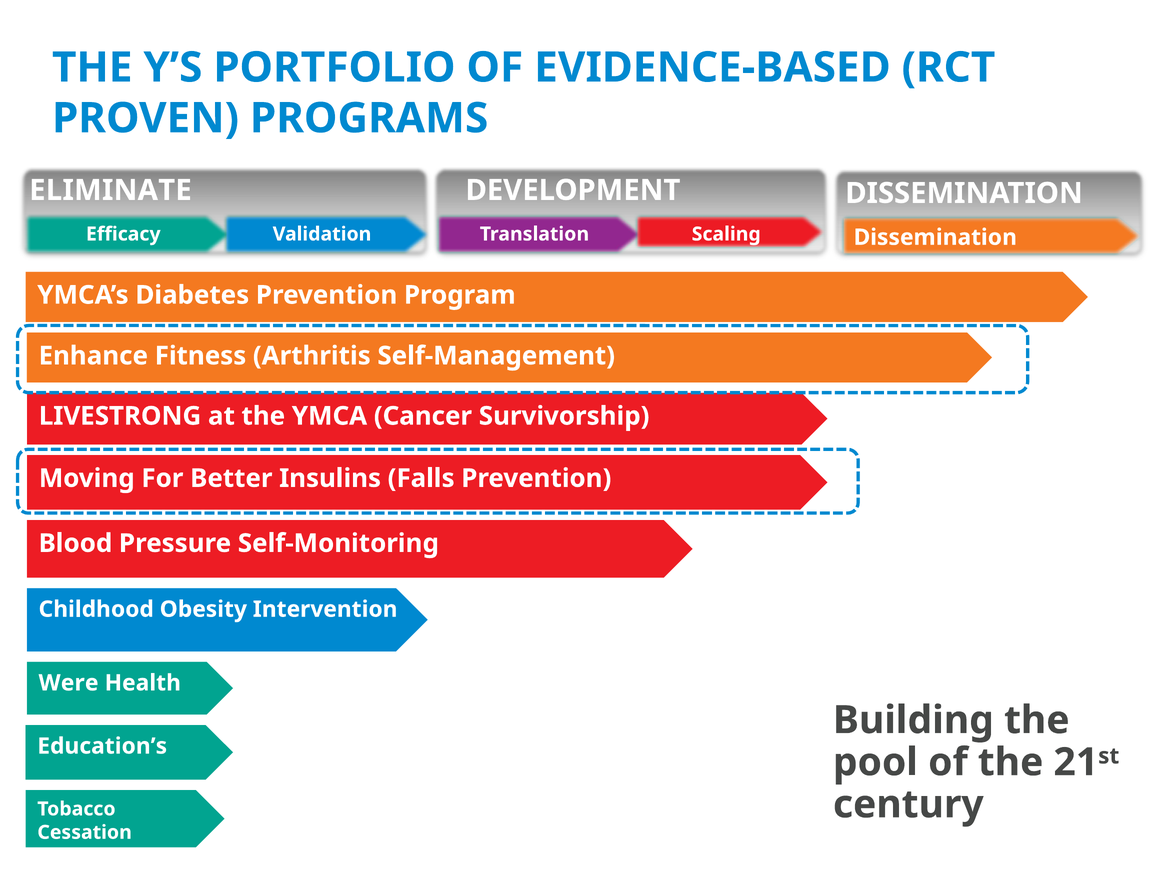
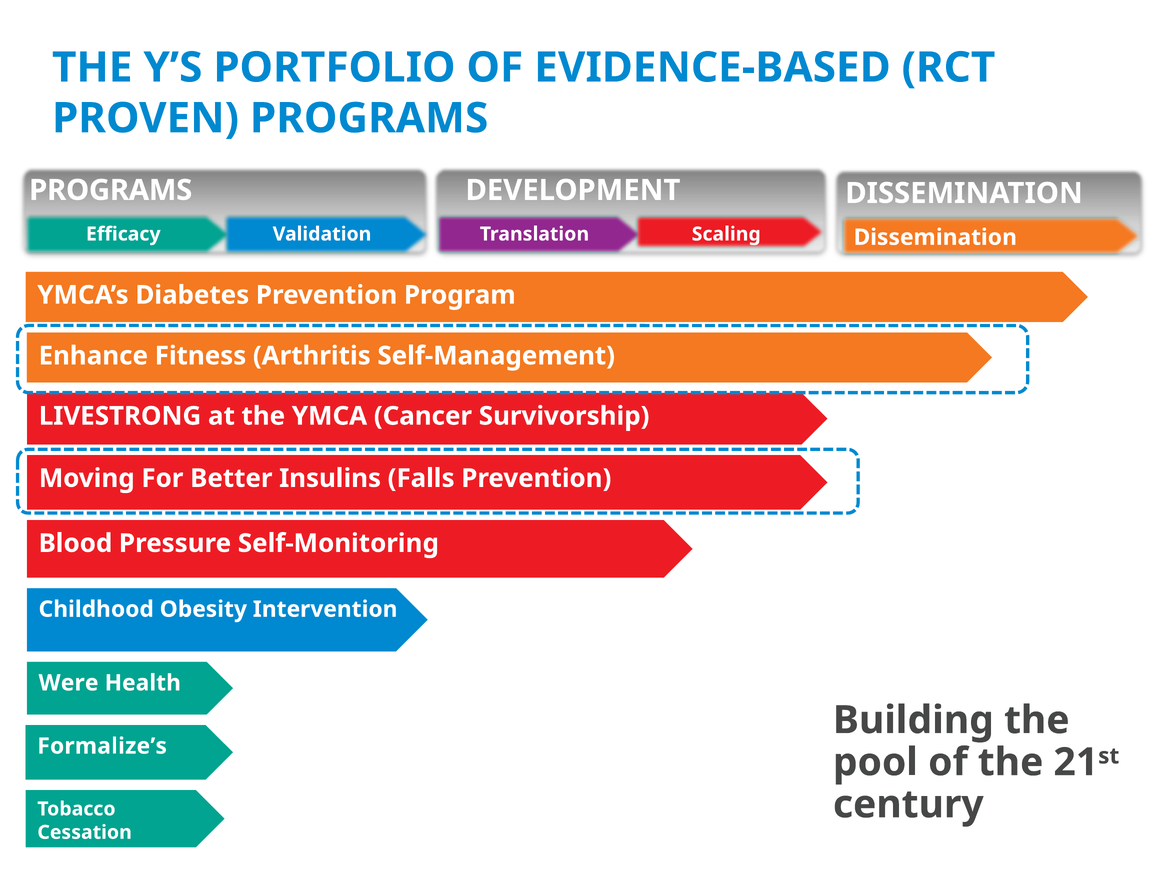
ELIMINATE at (110, 190): ELIMINATE -> PROGRAMS
Education’s: Education’s -> Formalize’s
